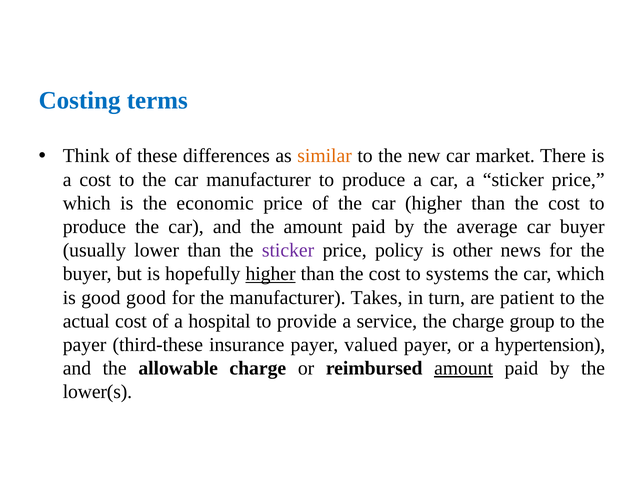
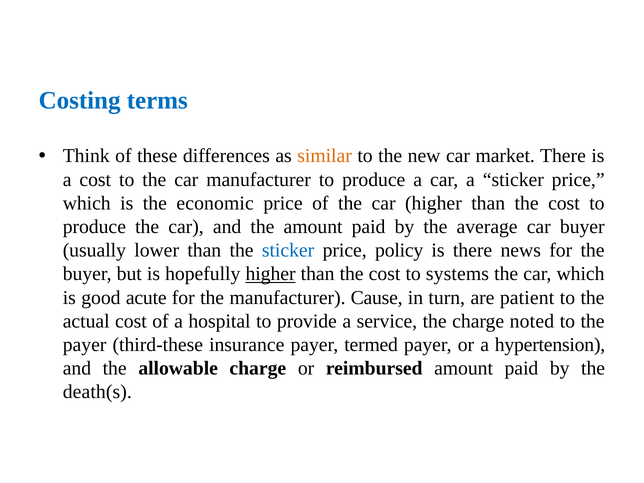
sticker at (288, 250) colour: purple -> blue
is other: other -> there
good good: good -> acute
Takes: Takes -> Cause
group: group -> noted
valued: valued -> termed
amount at (464, 368) underline: present -> none
lower(s: lower(s -> death(s
